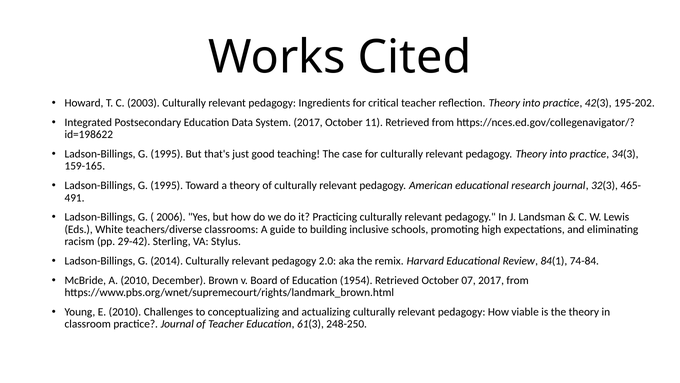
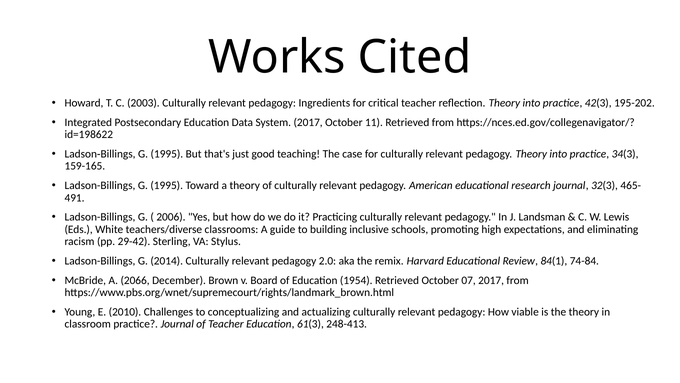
A 2010: 2010 -> 2066
248-250: 248-250 -> 248-413
